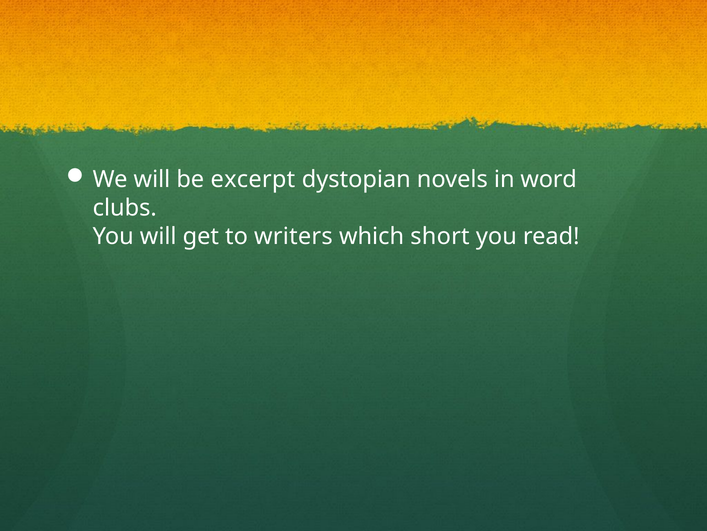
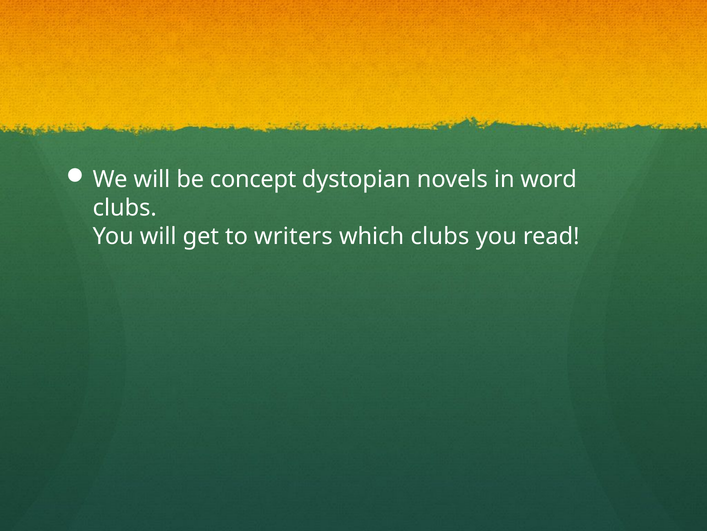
excerpt: excerpt -> concept
which short: short -> clubs
